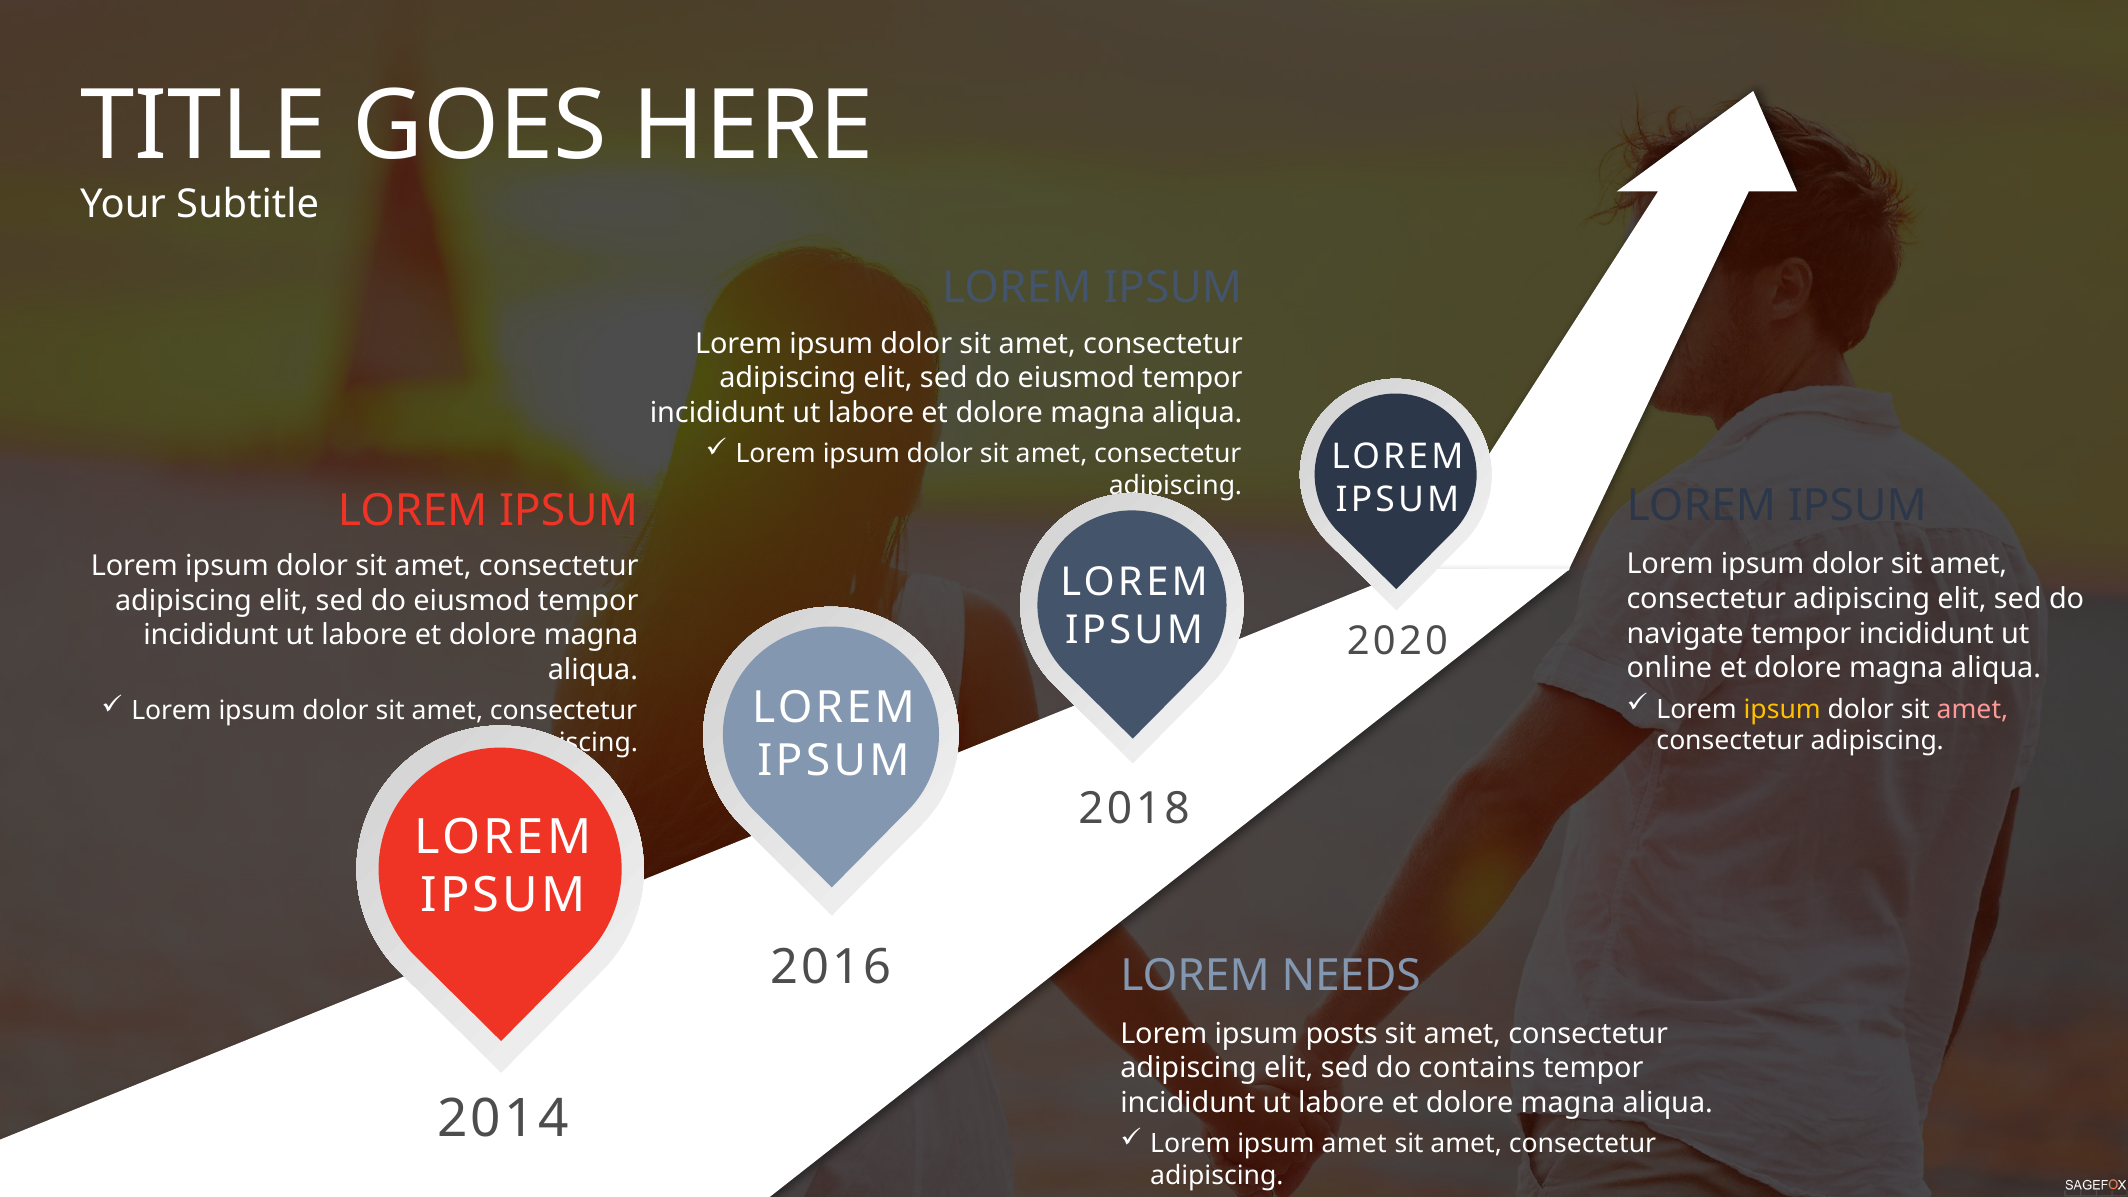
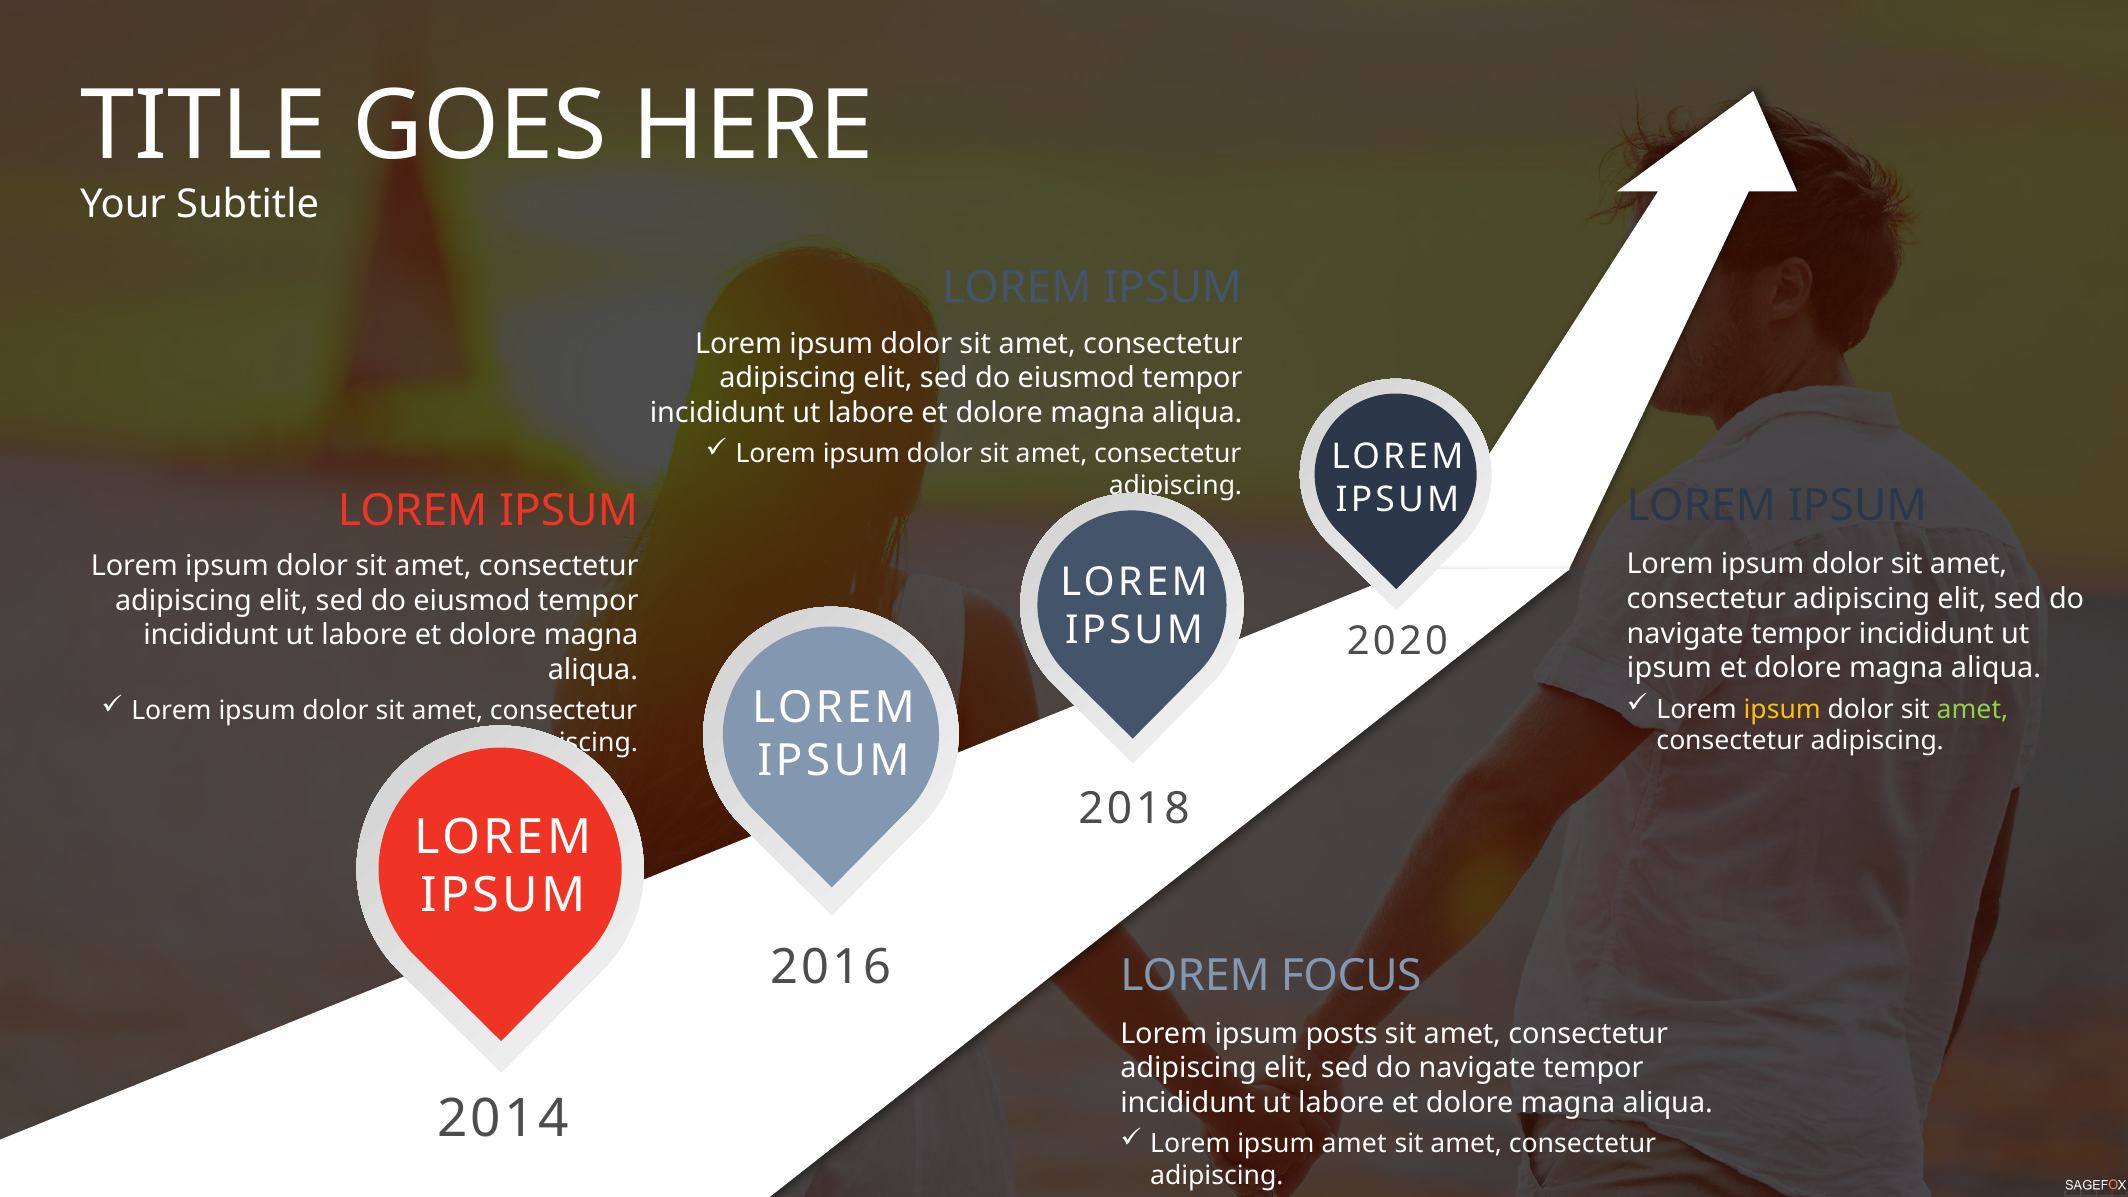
online at (1669, 668): online -> ipsum
amet at (1972, 709) colour: pink -> light green
NEEDS: NEEDS -> FOCUS
contains at (1477, 1068): contains -> navigate
